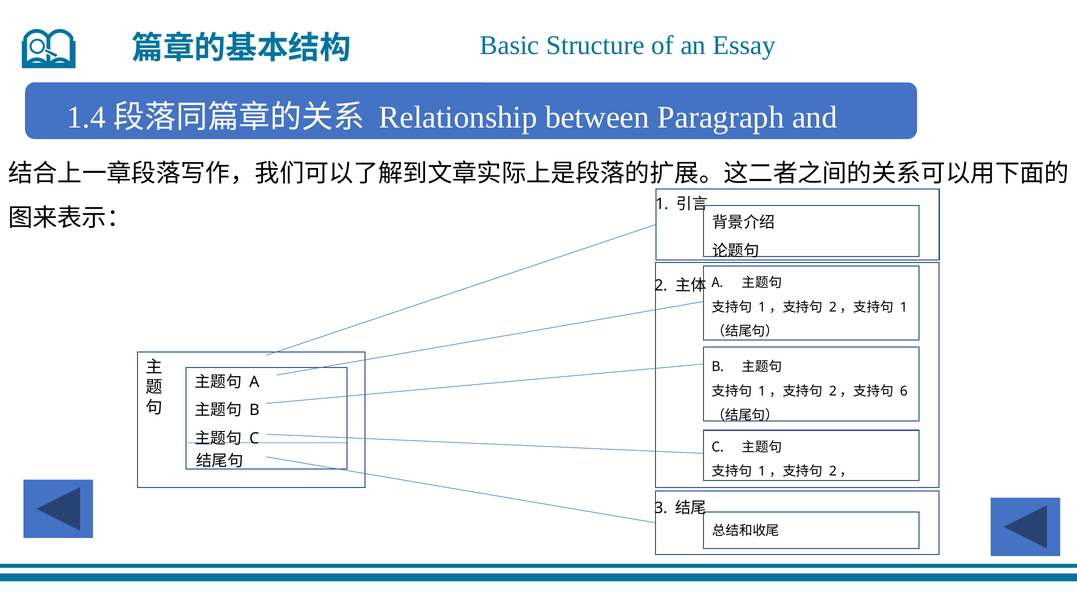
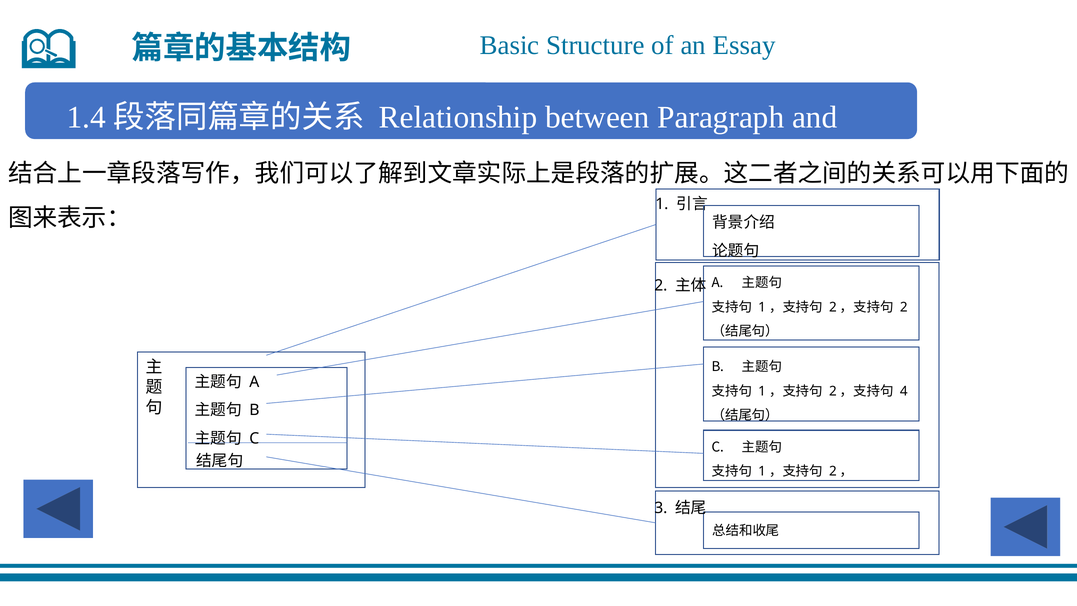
1 at (904, 307): 1 -> 2
6: 6 -> 4
